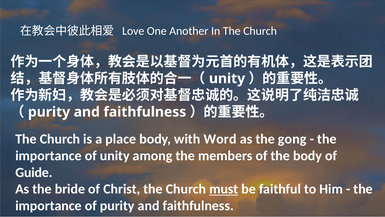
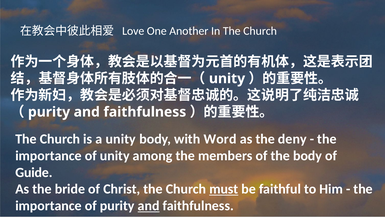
a place: place -> unity
gong: gong -> deny
and at (149, 205) underline: none -> present
